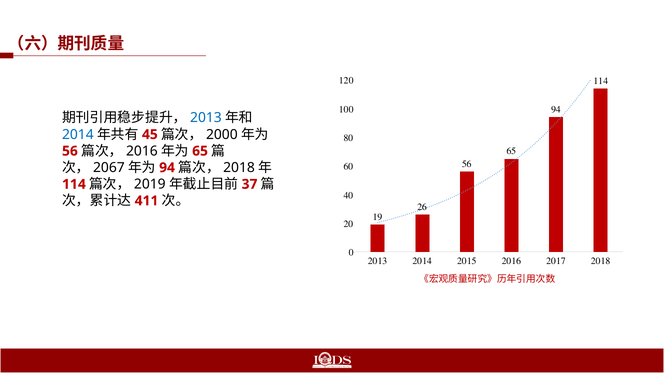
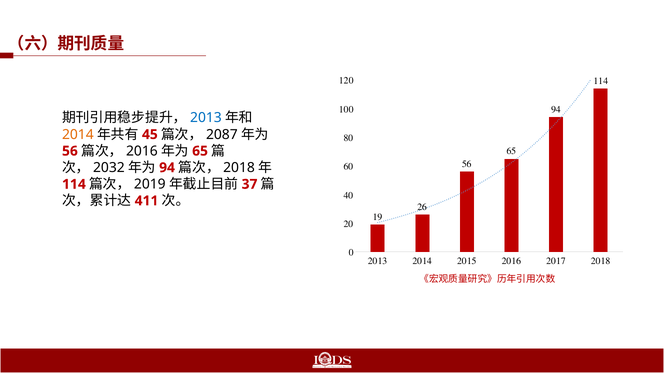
2014 at (78, 135) colour: blue -> orange
2000: 2000 -> 2087
2067: 2067 -> 2032
